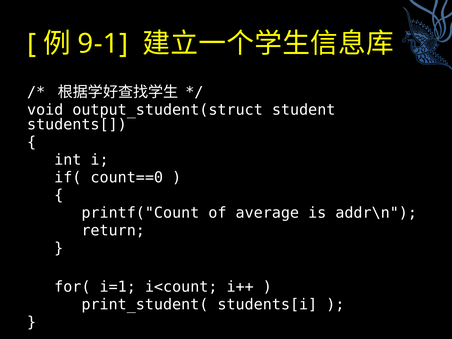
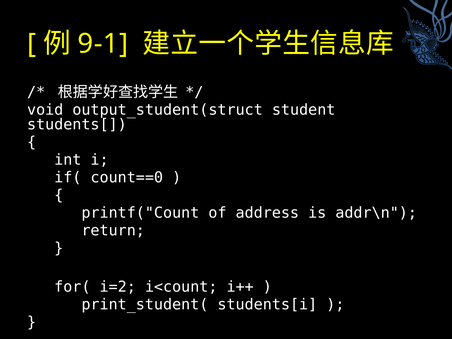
average: average -> address
i=1: i=1 -> i=2
